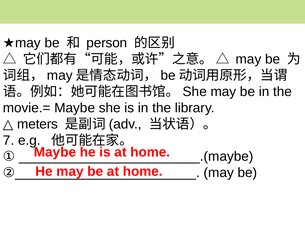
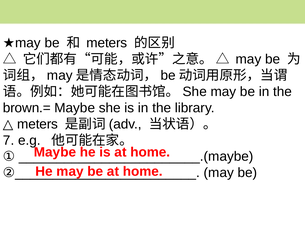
person at (107, 43): person -> meters
movie.=: movie.= -> brown.=
